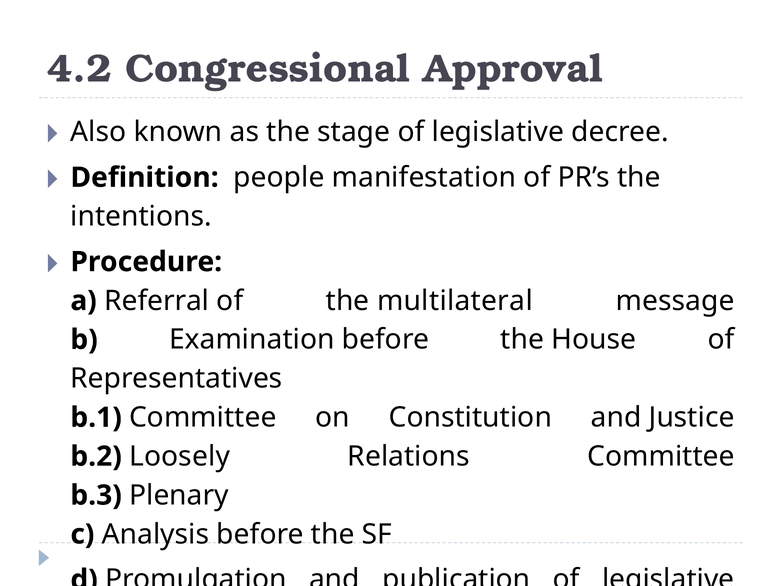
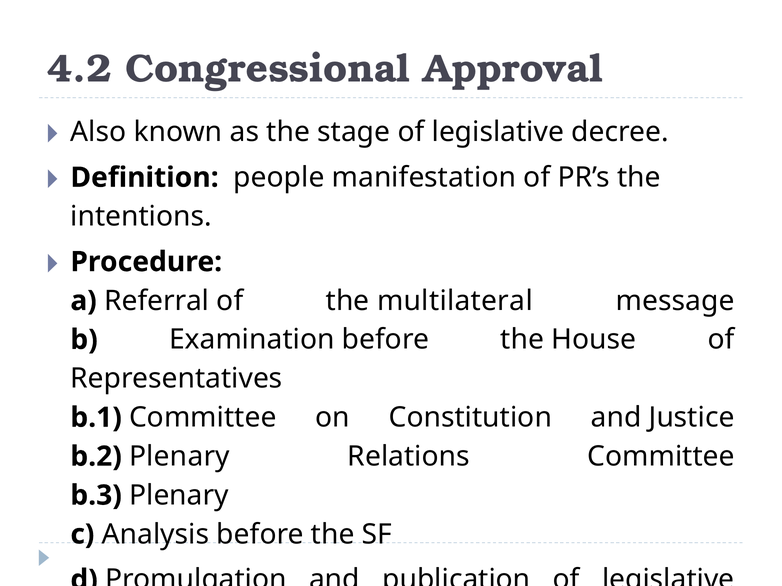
b.2 Loosely: Loosely -> Plenary
